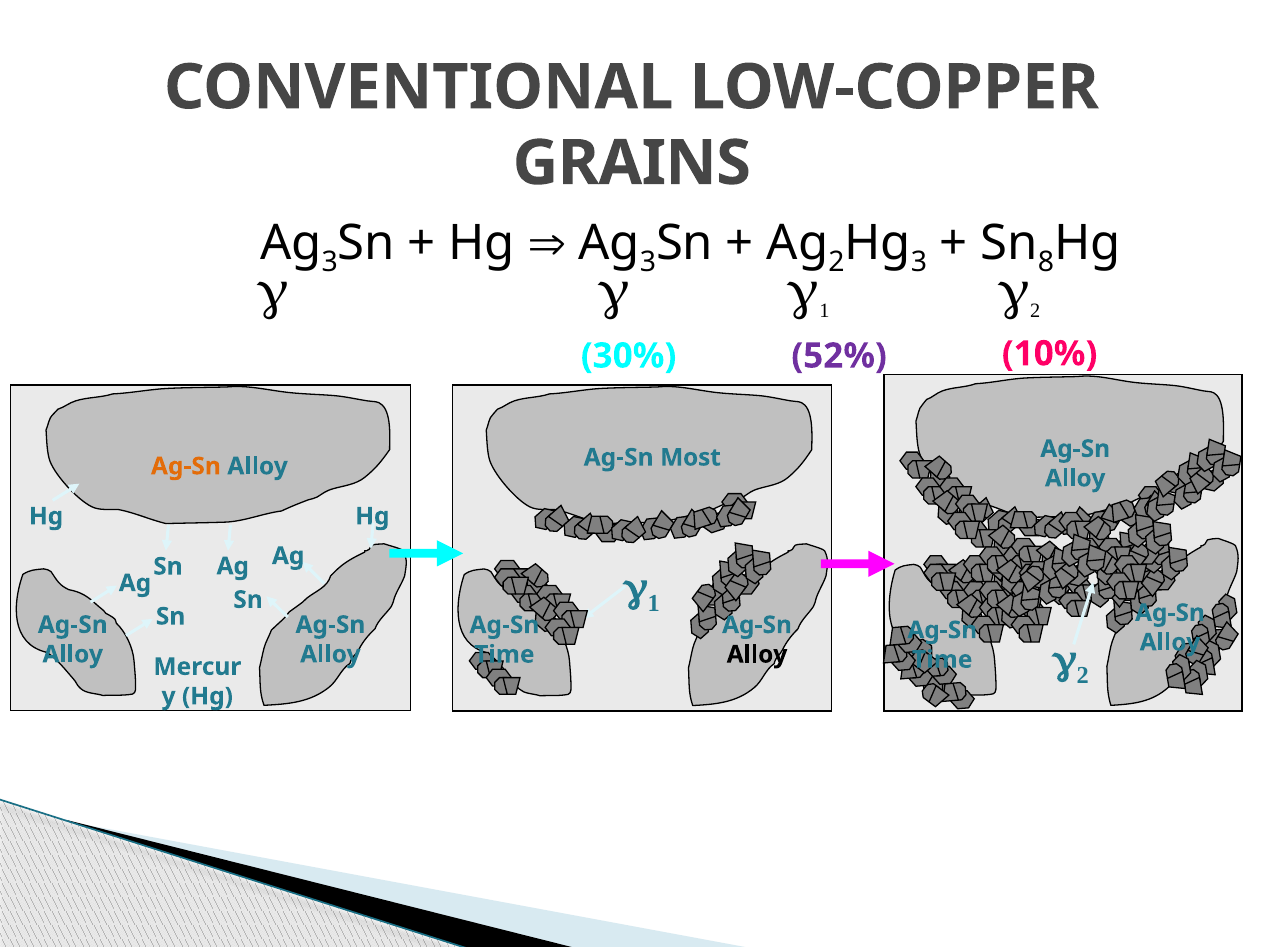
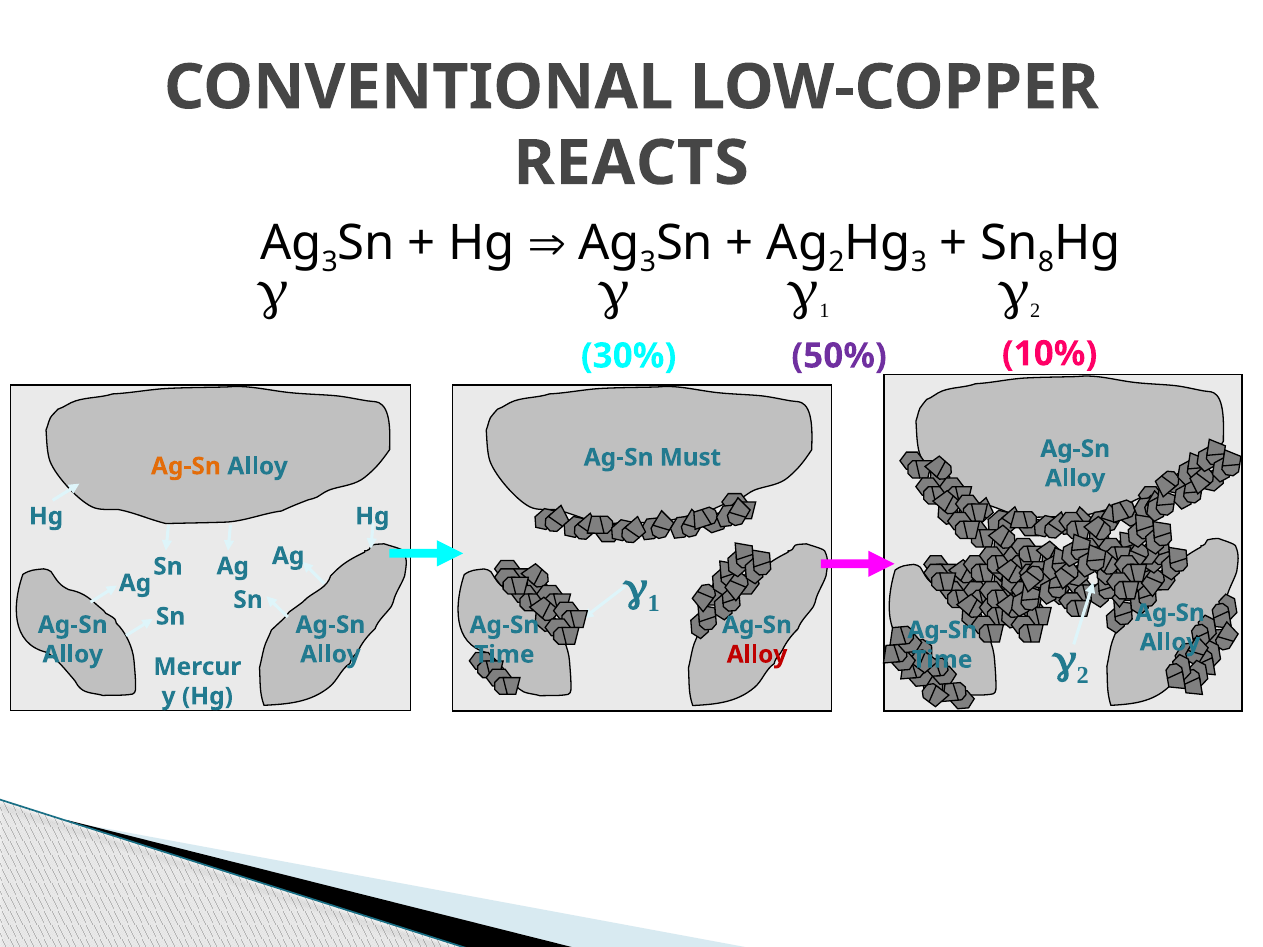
GRAINS: GRAINS -> REACTS
52%: 52% -> 50%
Most: Most -> Must
Alloy at (757, 655) colour: black -> red
